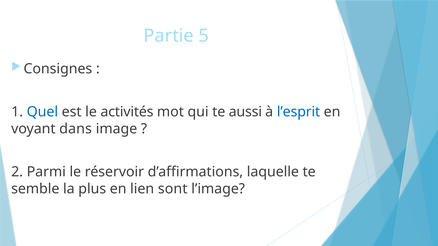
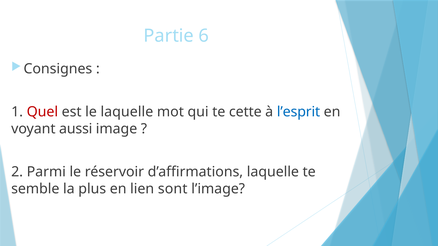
5: 5 -> 6
Quel colour: blue -> red
le activités: activités -> laquelle
aussi: aussi -> cette
dans: dans -> aussi
